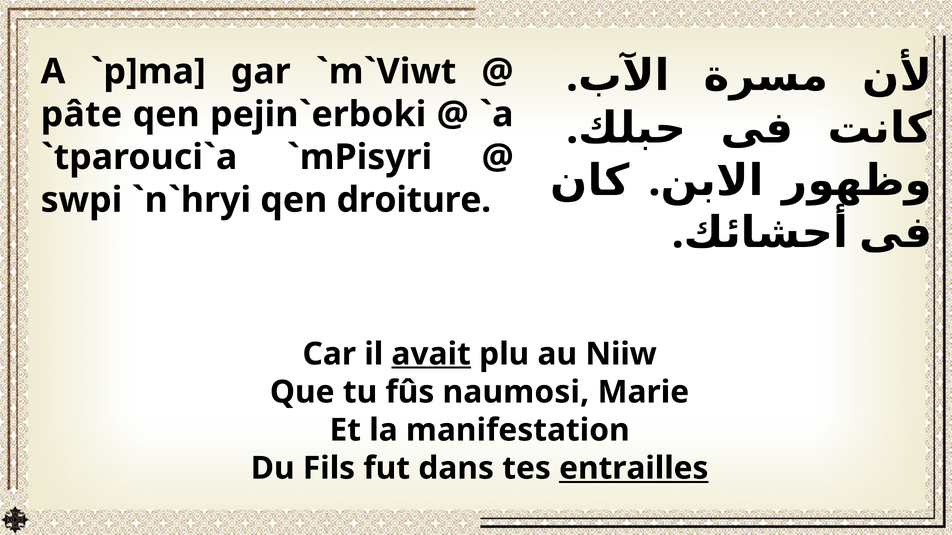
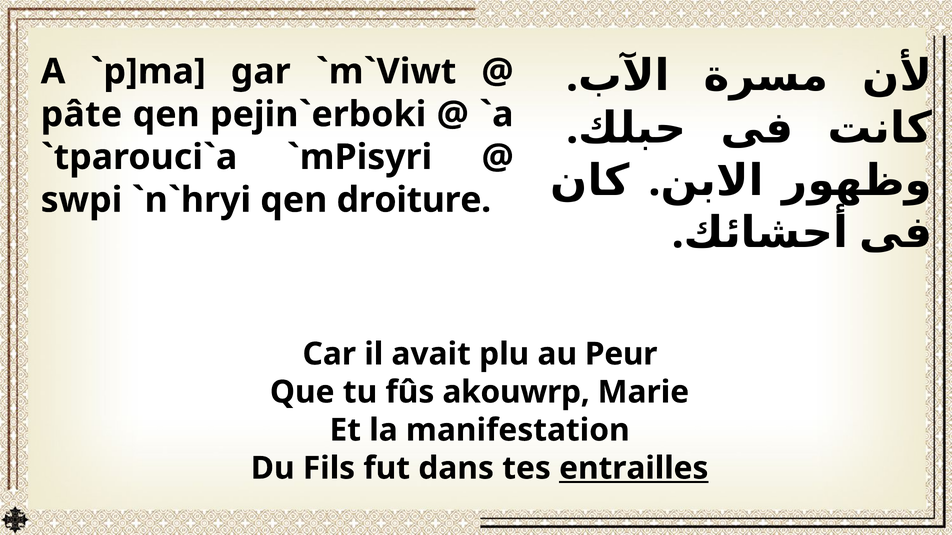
avait underline: present -> none
Niiw: Niiw -> Peur
naumosi: naumosi -> akouwrp
